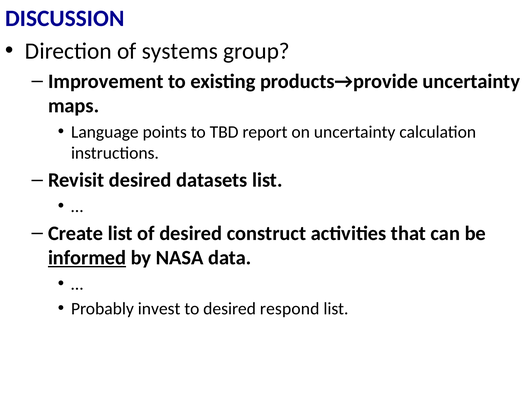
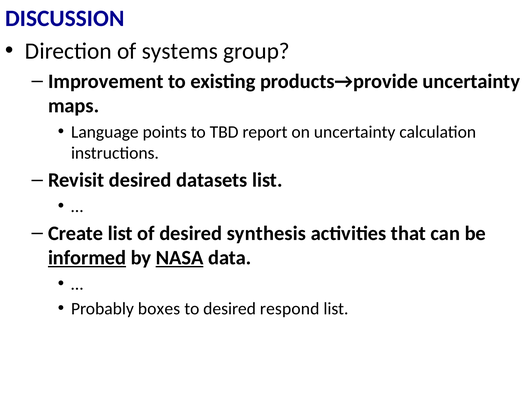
construct: construct -> synthesis
NASA underline: none -> present
invest: invest -> boxes
